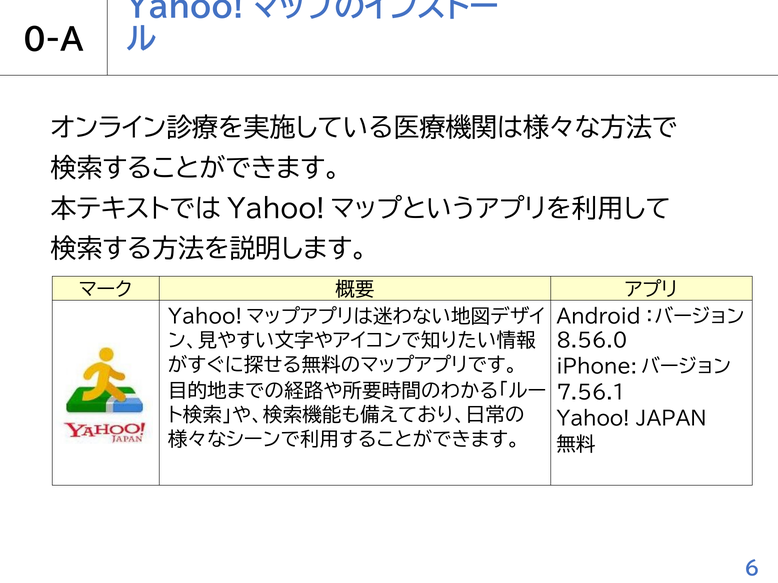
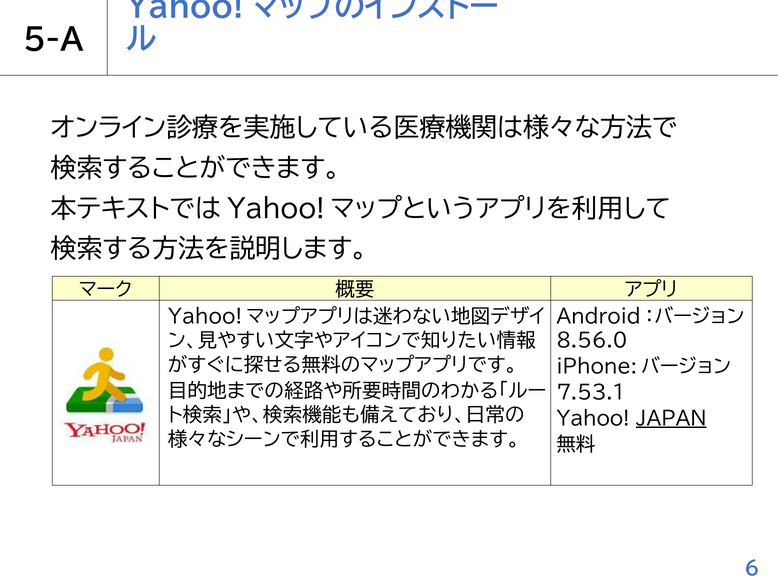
0-A: 0-A -> 5-A
7.56.1: 7.56.1 -> 7.53.1
JAPAN underline: none -> present
